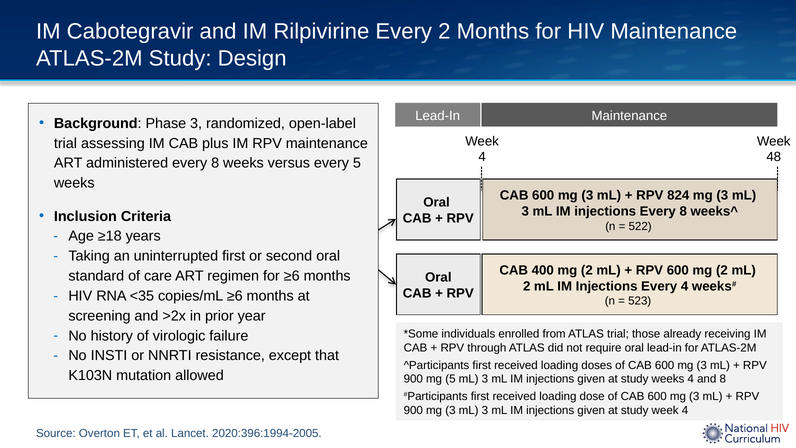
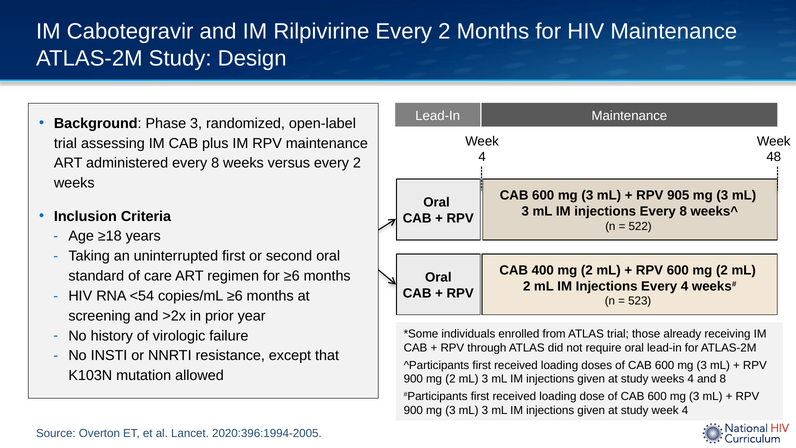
versus every 5: 5 -> 2
824: 824 -> 905
<35: <35 -> <54
900 mg 5: 5 -> 2
